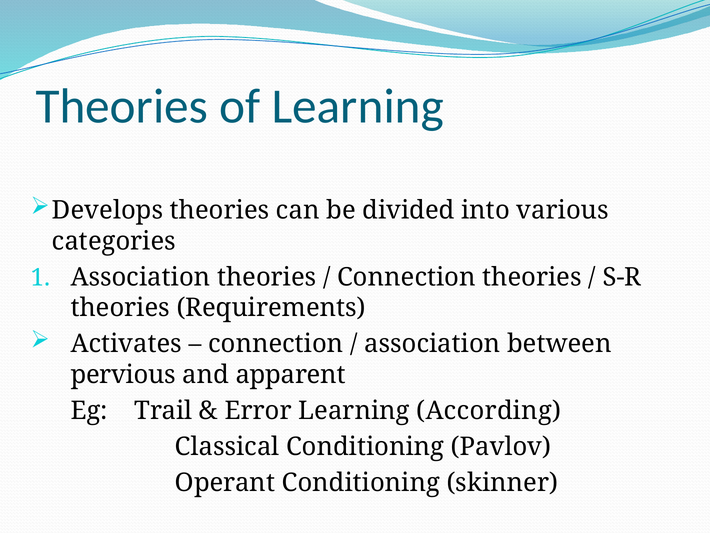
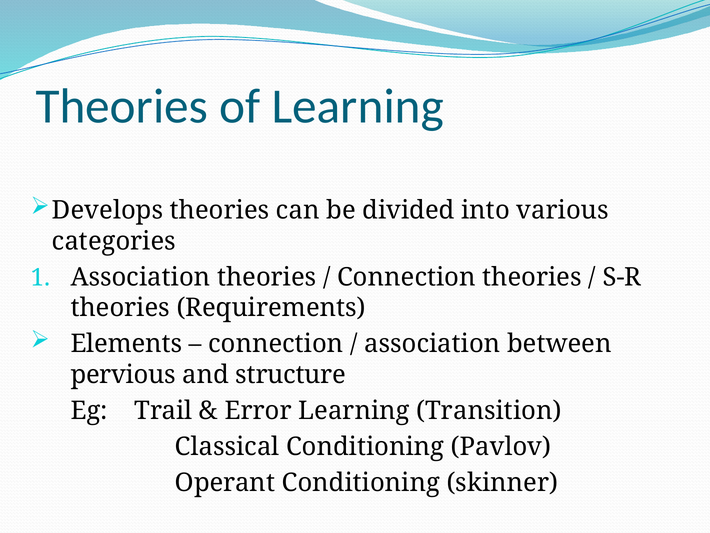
Activates: Activates -> Elements
apparent: apparent -> structure
According: According -> Transition
